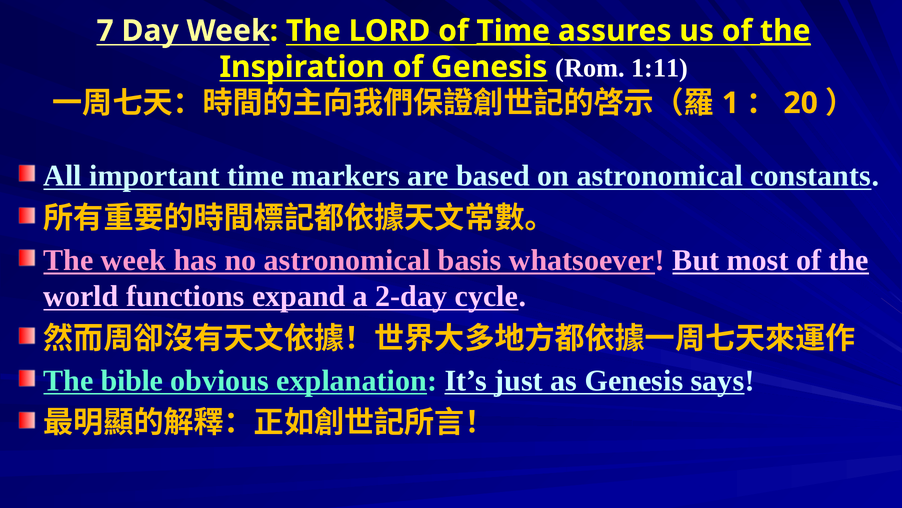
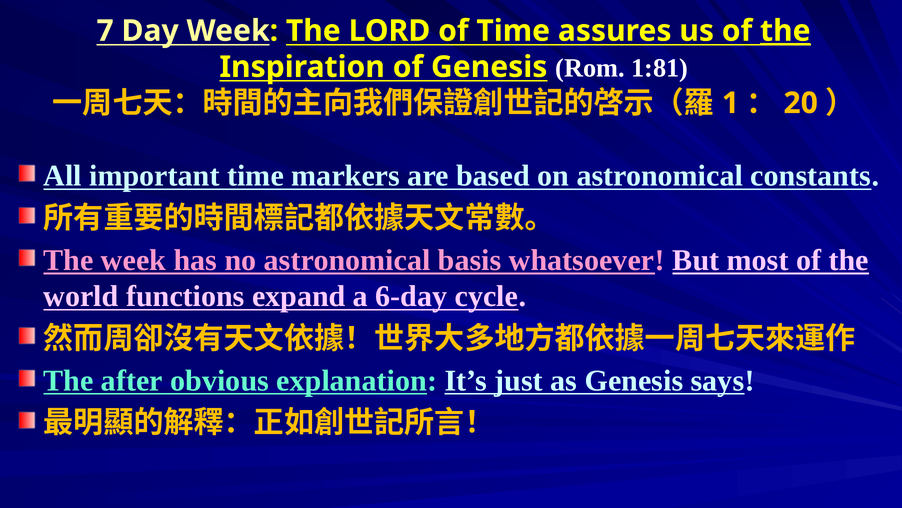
Time at (513, 31) underline: present -> none
1:11: 1:11 -> 1:81
2-day: 2-day -> 6-day
bible: bible -> after
